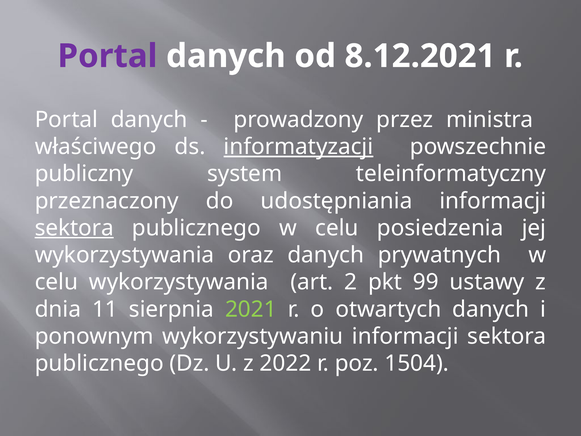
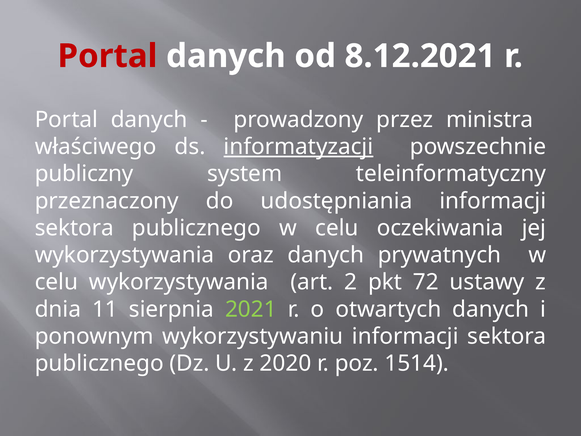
Portal at (107, 56) colour: purple -> red
sektora at (74, 228) underline: present -> none
posiedzenia: posiedzenia -> oczekiwania
99: 99 -> 72
2022: 2022 -> 2020
1504: 1504 -> 1514
